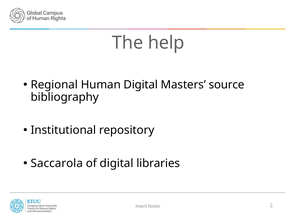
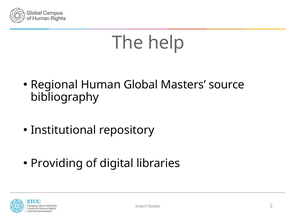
Human Digital: Digital -> Global
Saccarola: Saccarola -> Providing
